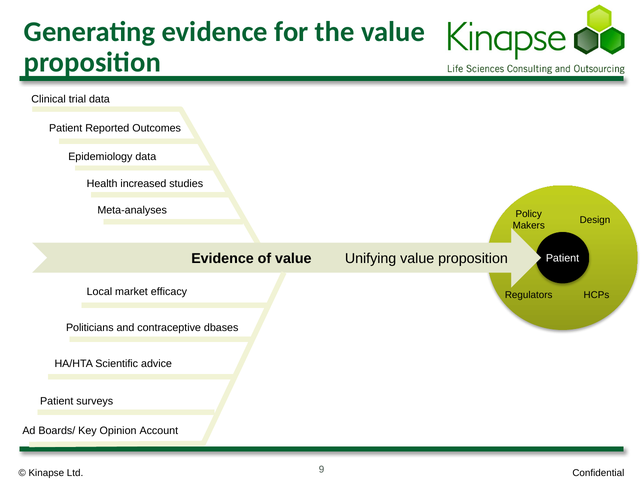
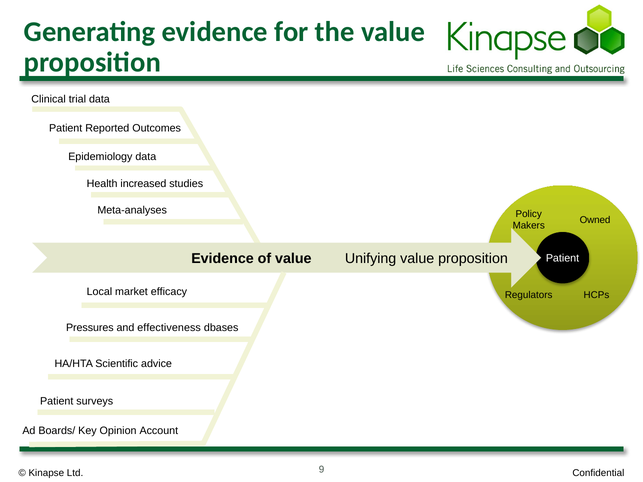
Design: Design -> Owned
Politicians: Politicians -> Pressures
contraceptive: contraceptive -> effectiveness
